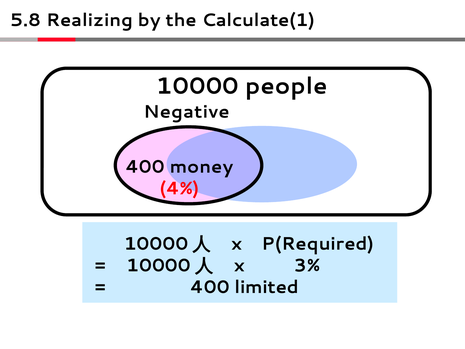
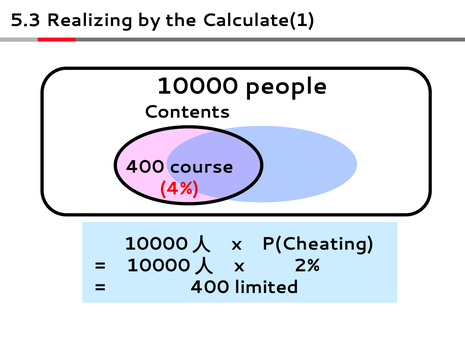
5.8: 5.8 -> 5.3
Negative: Negative -> Contents
money: money -> course
P(Required: P(Required -> P(Cheating
3%: 3% -> 2%
